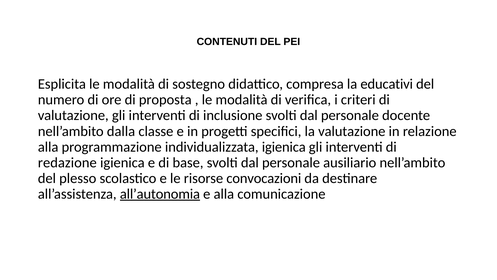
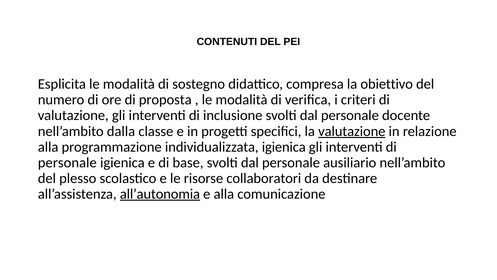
educativi: educativi -> obiettivo
valutazione at (352, 131) underline: none -> present
redazione at (67, 162): redazione -> personale
convocazioni: convocazioni -> collaboratori
